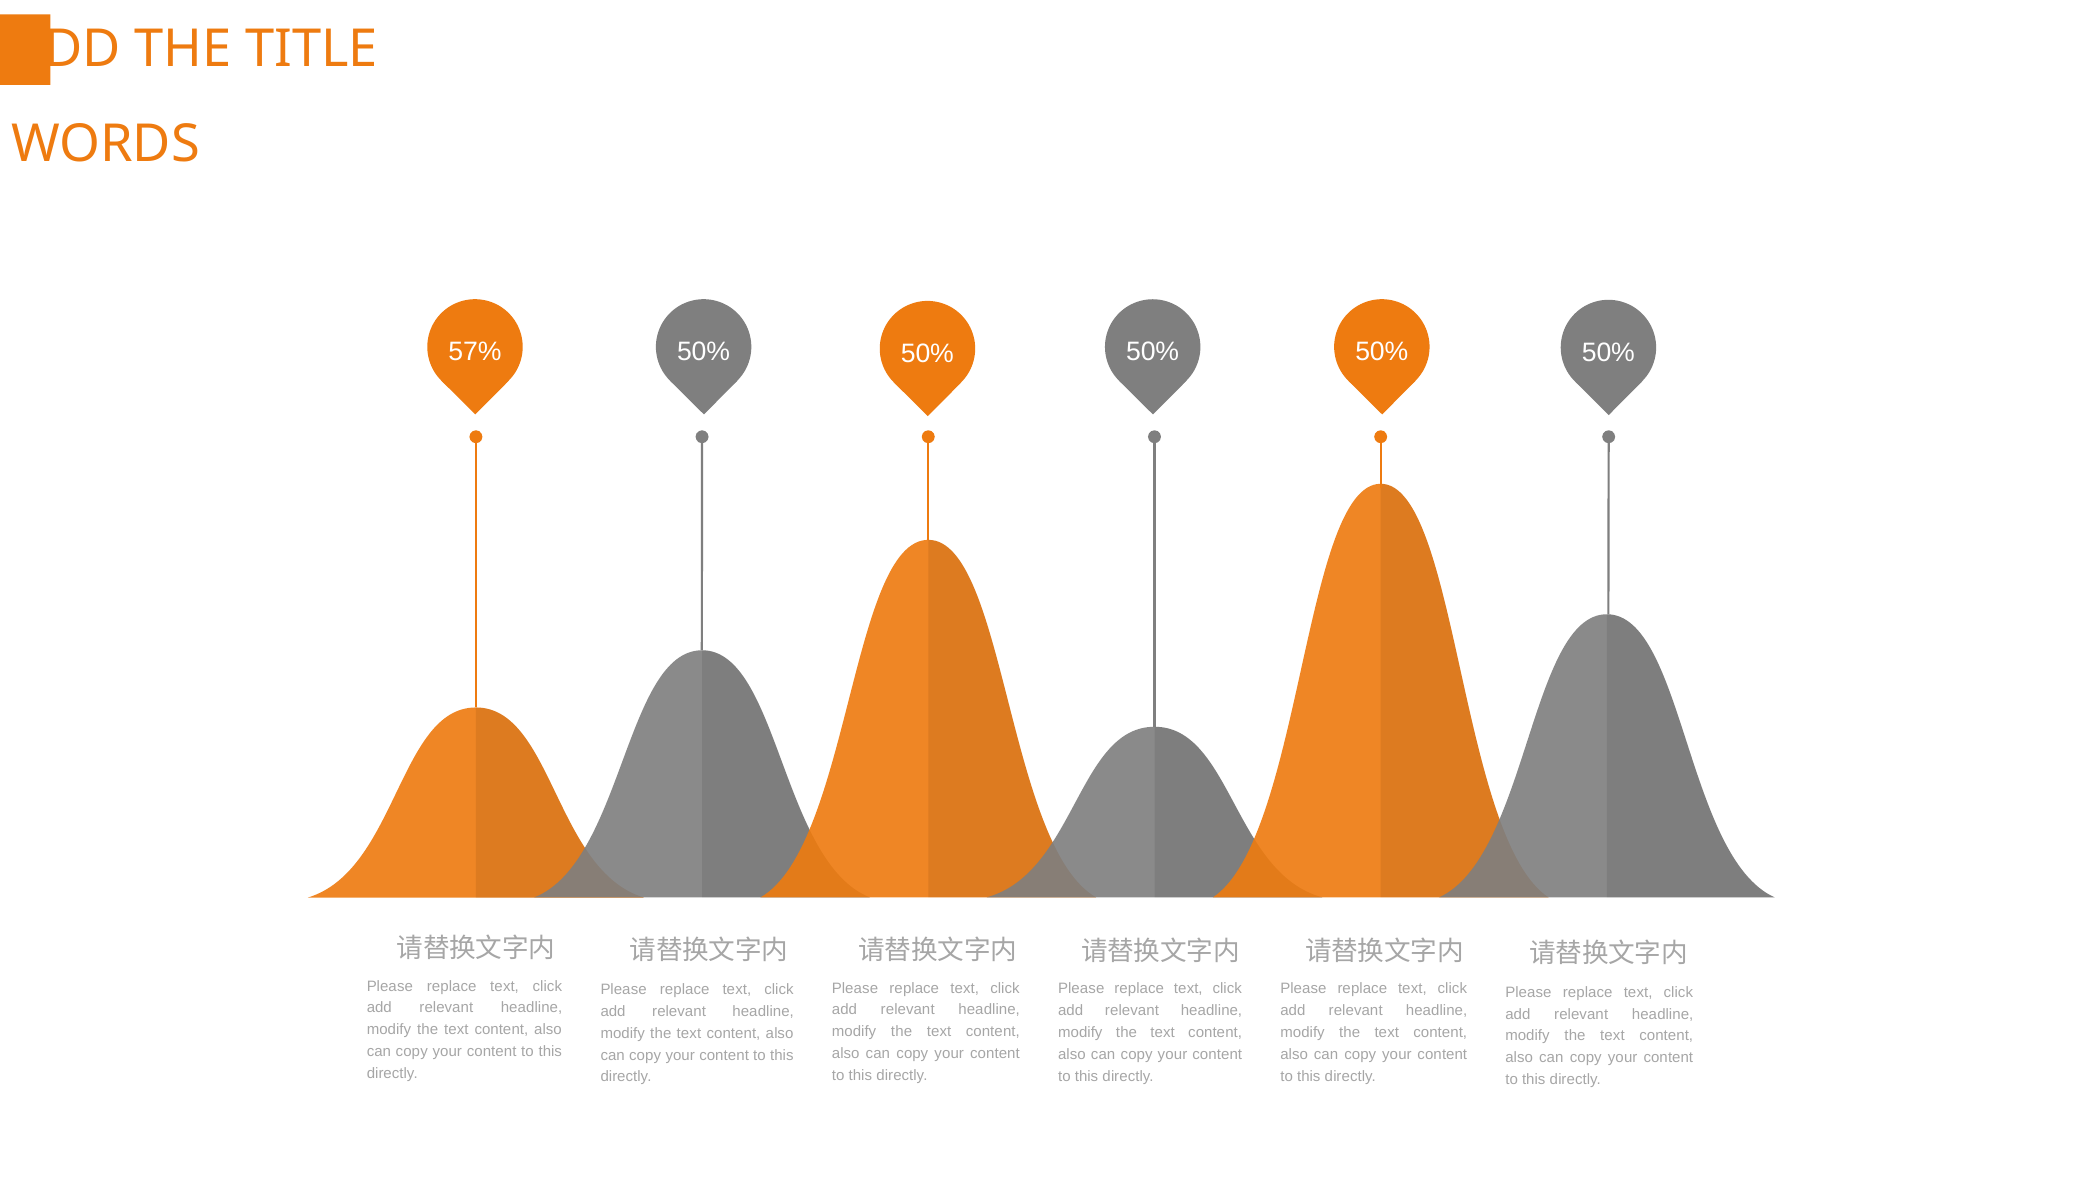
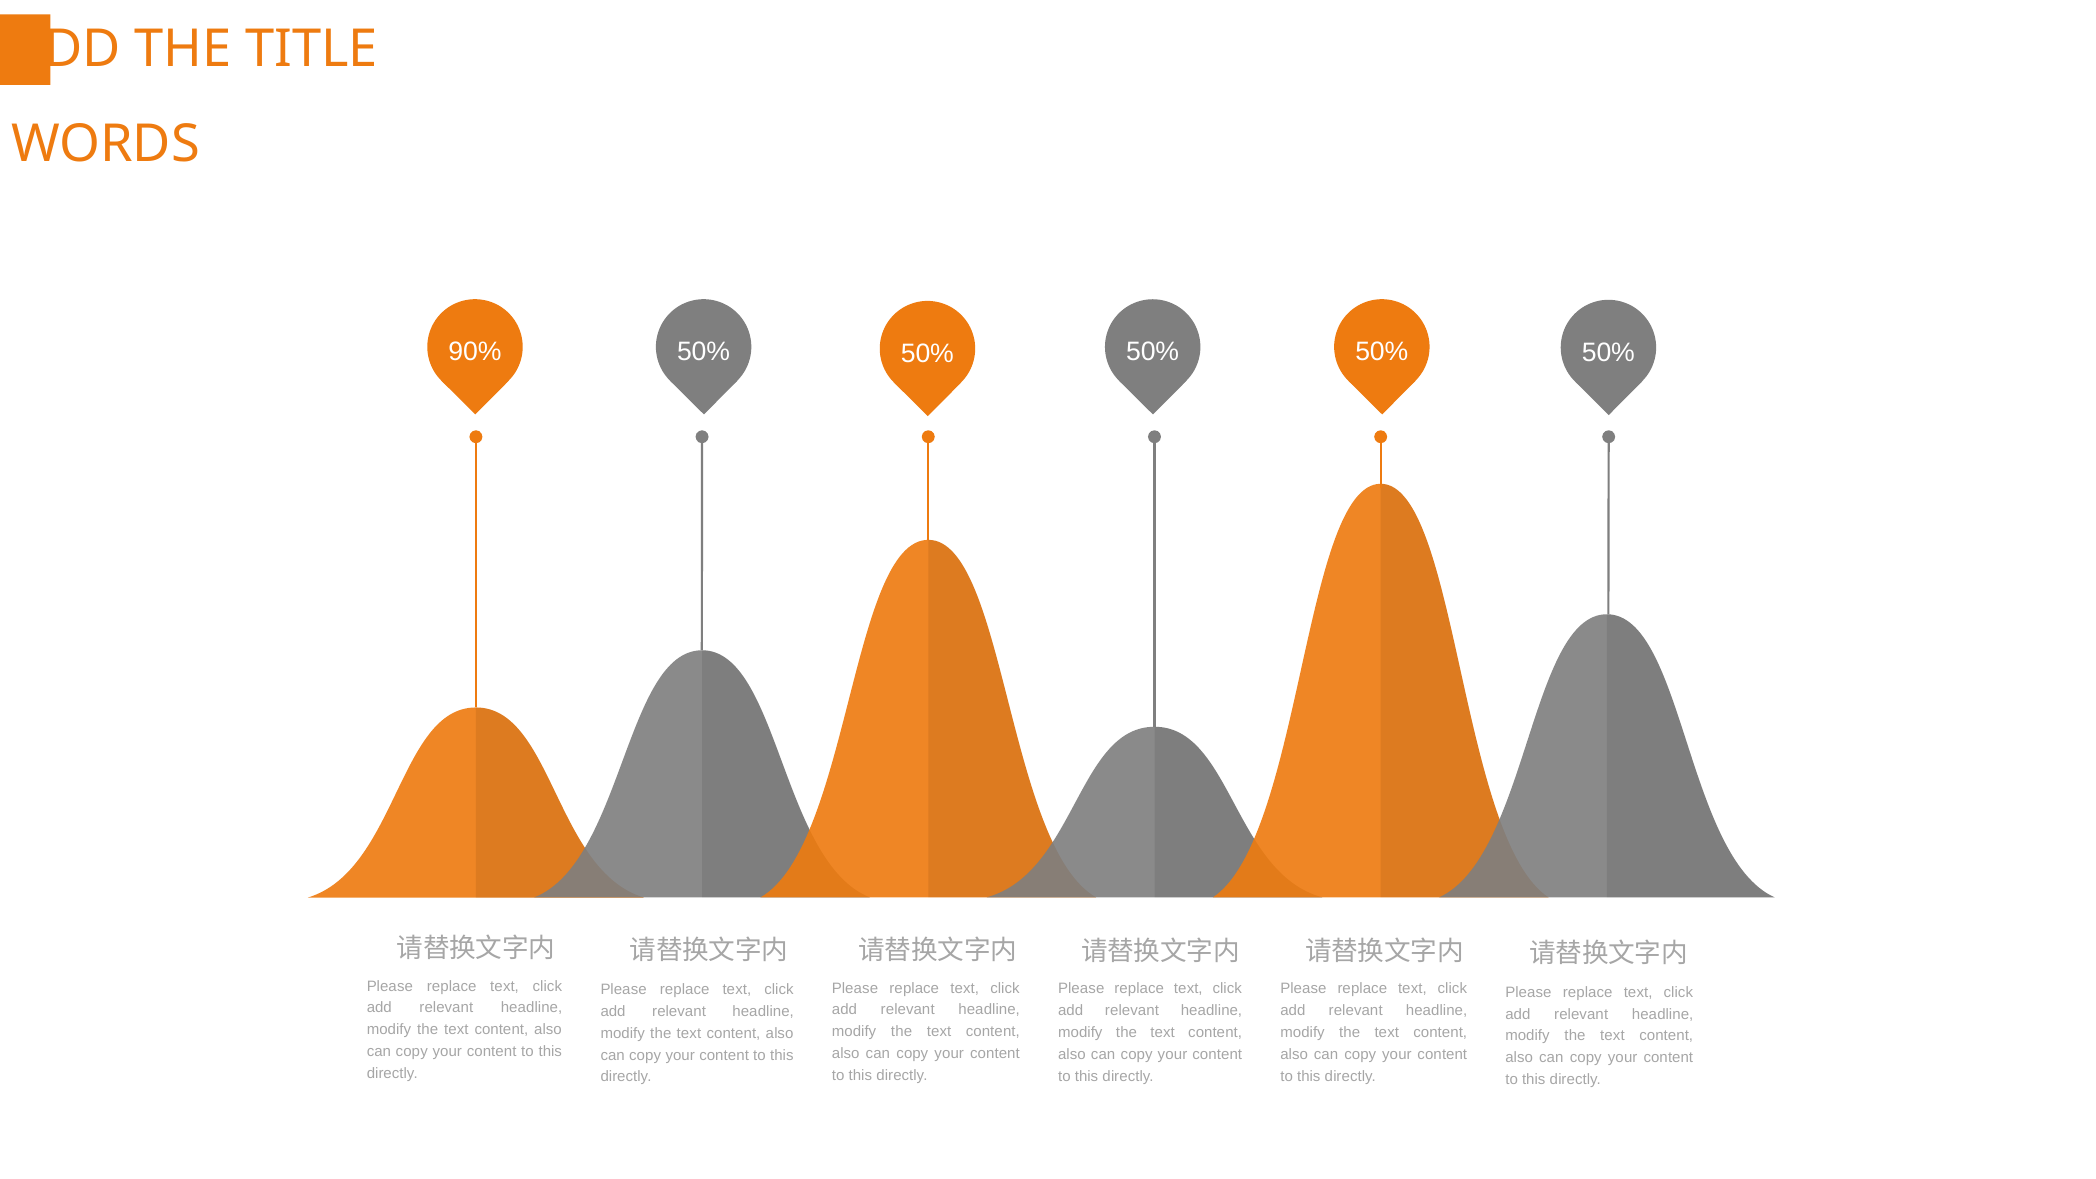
57%: 57% -> 90%
